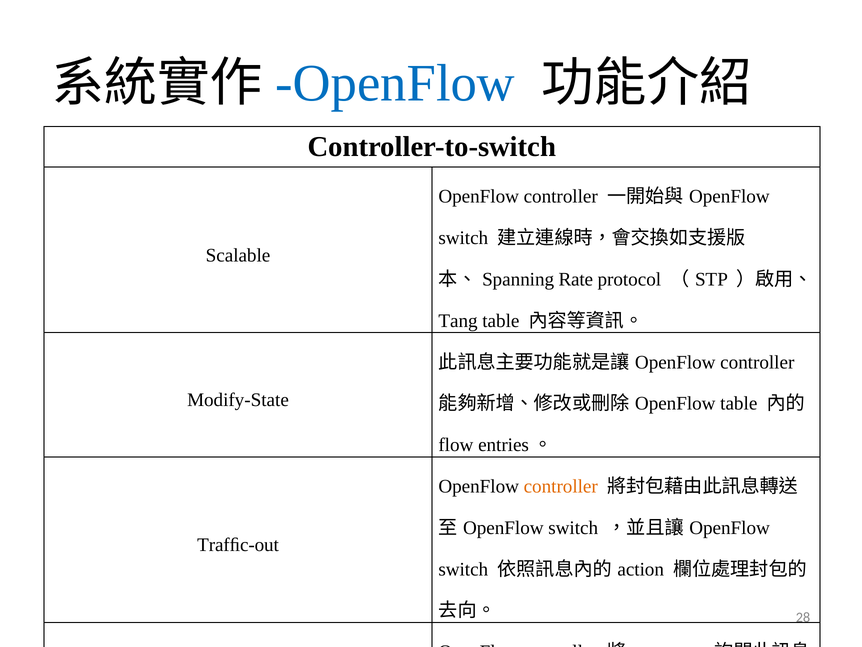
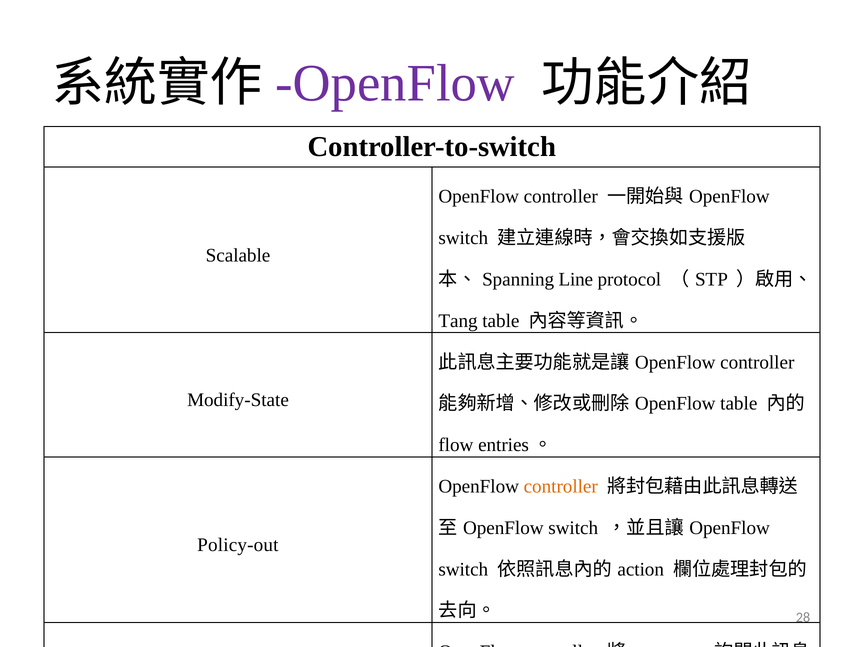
OpenFlow at (395, 83) colour: blue -> purple
Rate: Rate -> Line
Trafﬁc-out: Trafﬁc-out -> Policy-out
